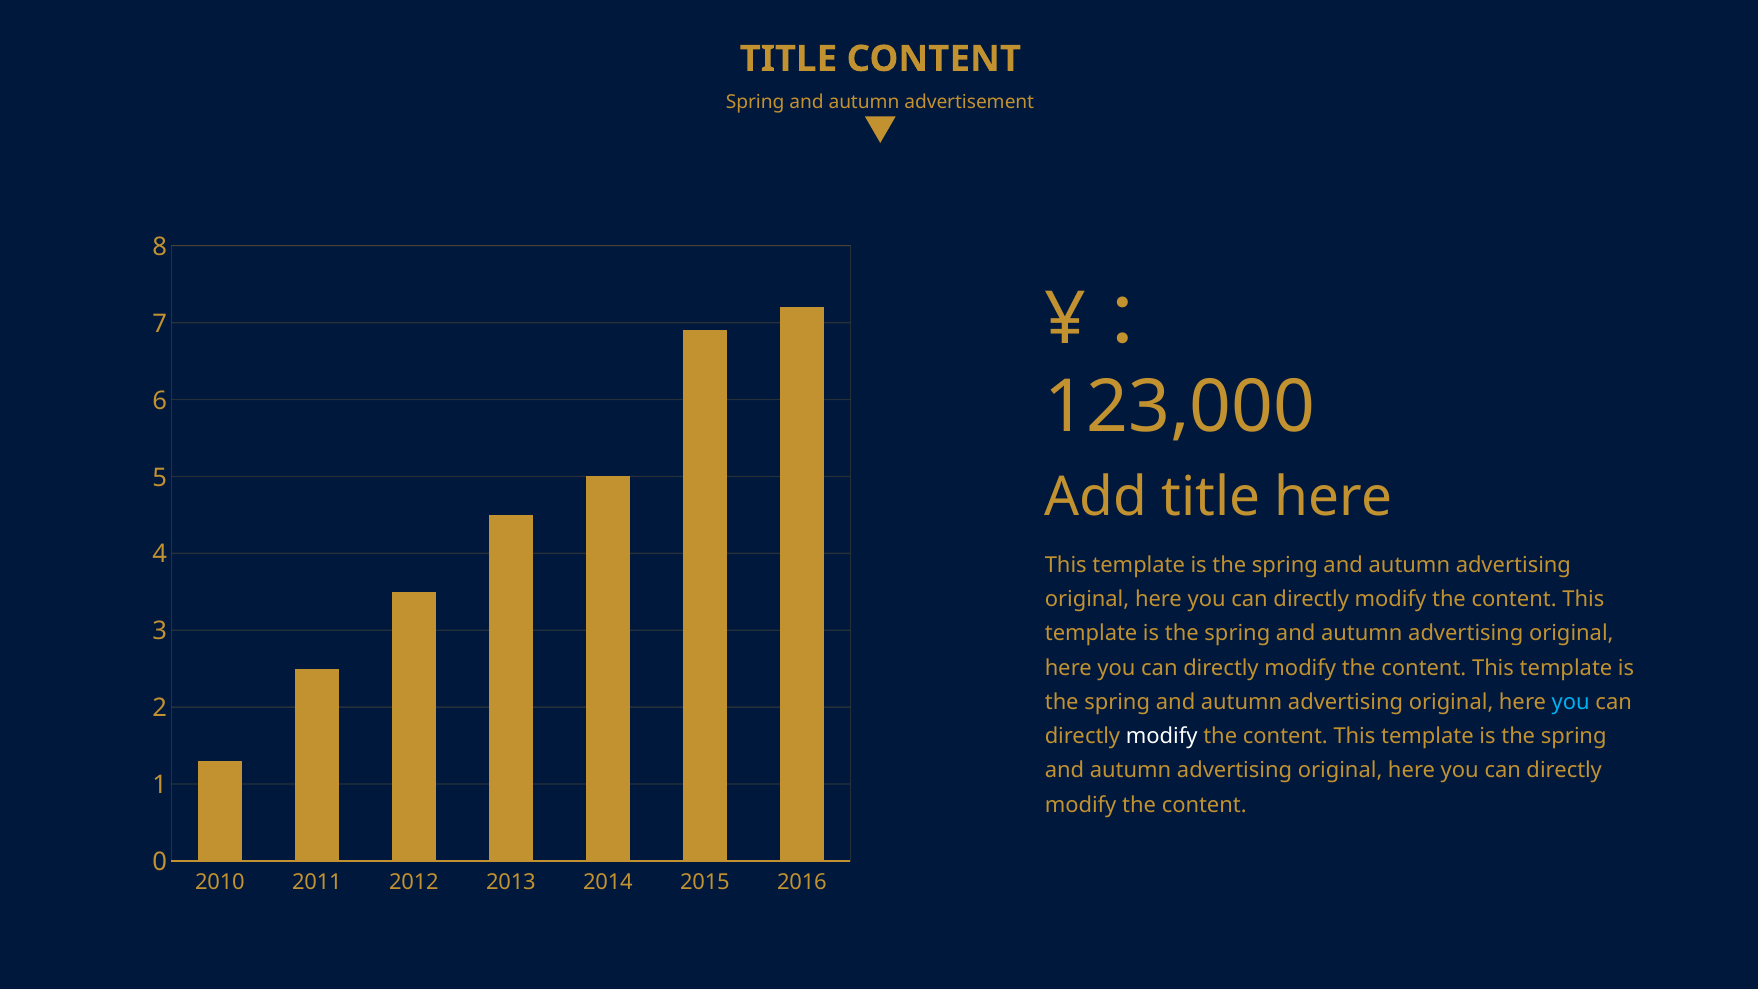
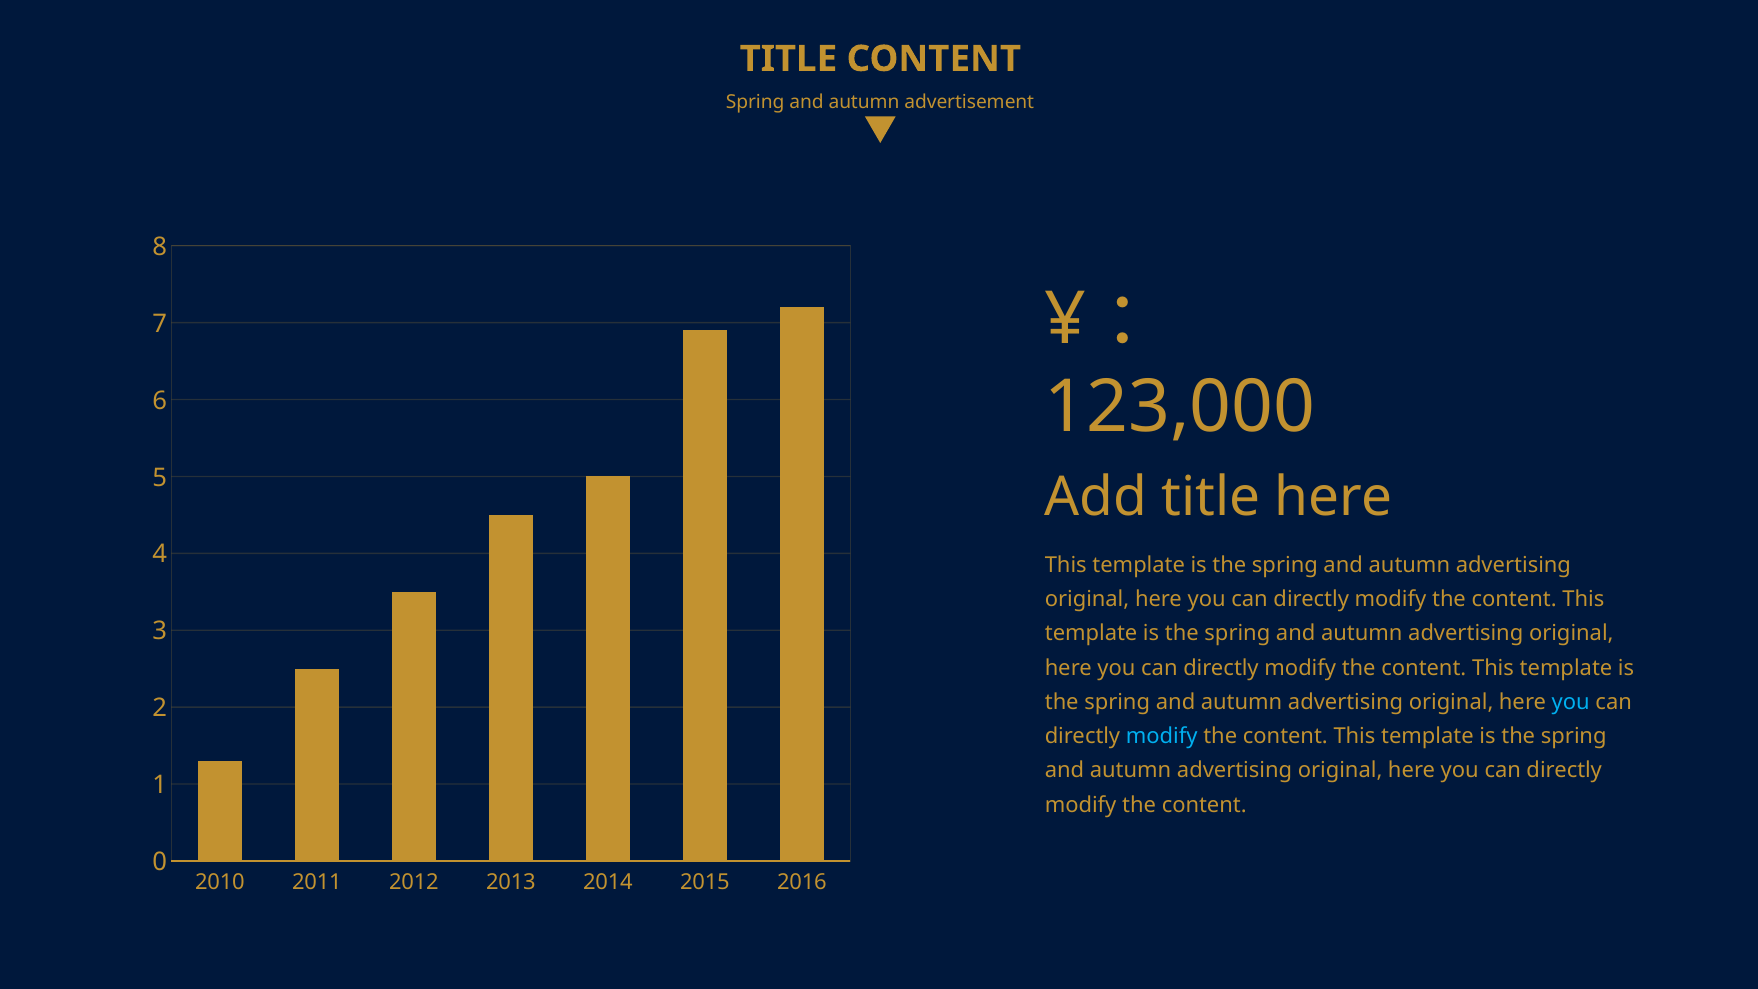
modify at (1162, 736) colour: white -> light blue
